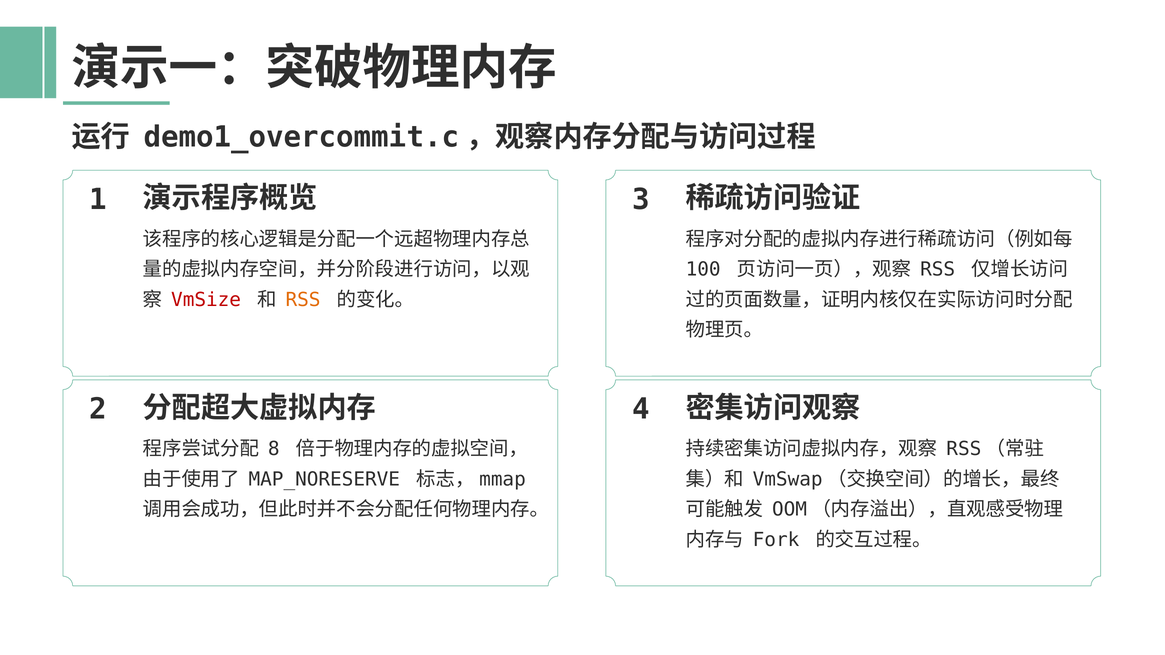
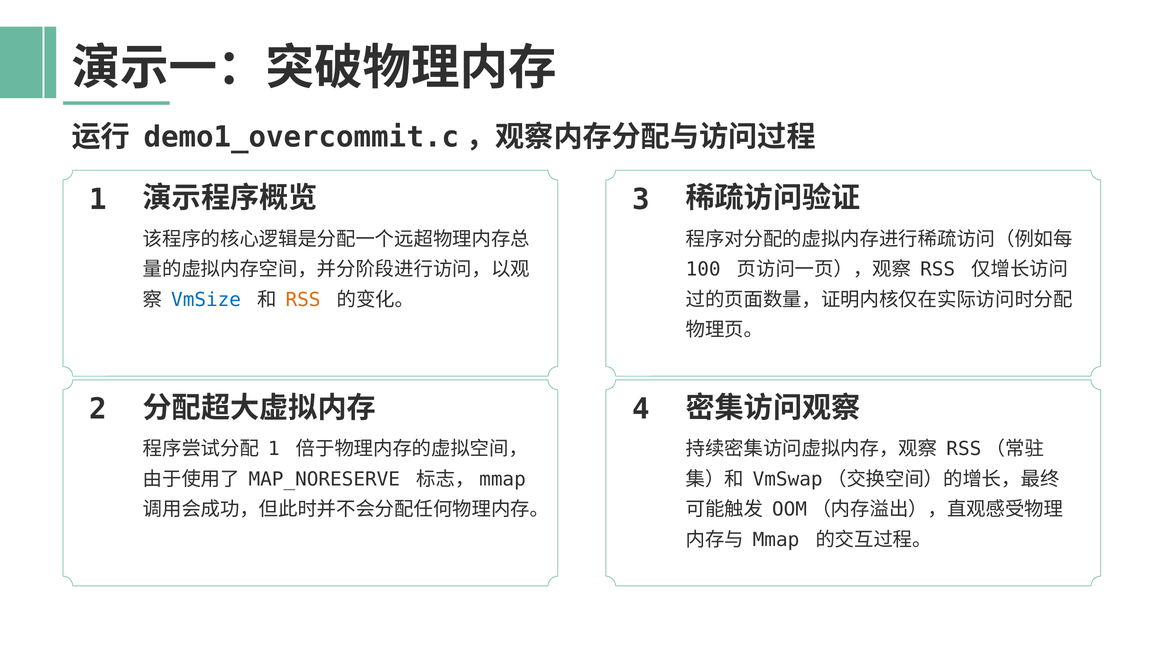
VmSize colour: red -> blue
8 at (274, 449): 8 -> 1
Fork: Fork -> Mmap
